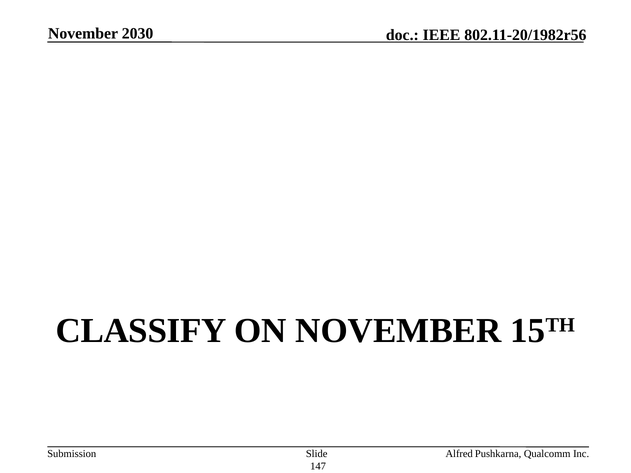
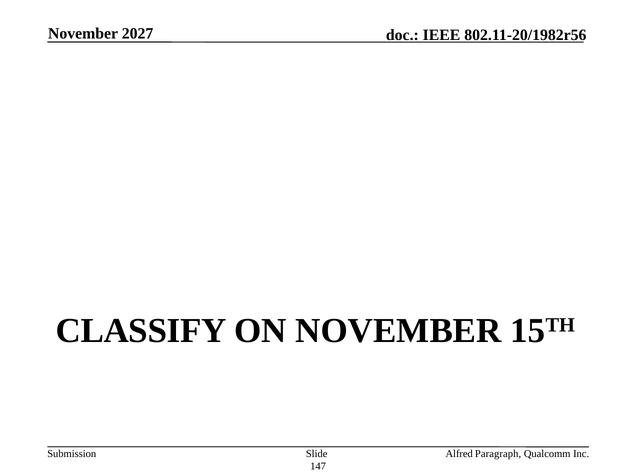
2030: 2030 -> 2027
Pushkarna: Pushkarna -> Paragraph
